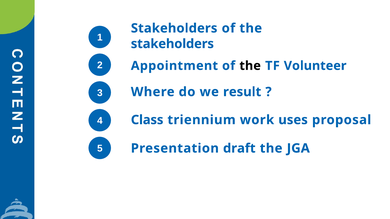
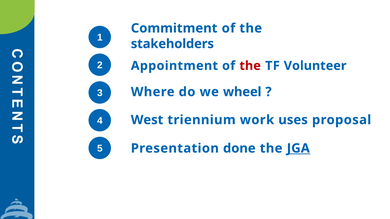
Stakeholders at (174, 28): Stakeholders -> Commitment
the at (250, 66) colour: black -> red
result: result -> wheel
Class: Class -> West
draft: draft -> done
JGA underline: none -> present
